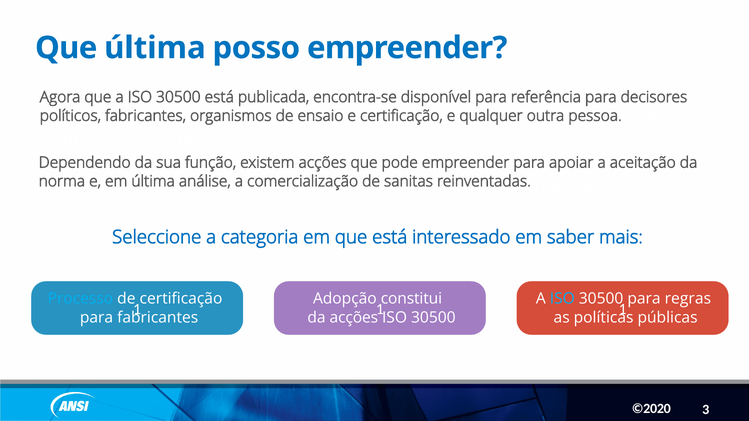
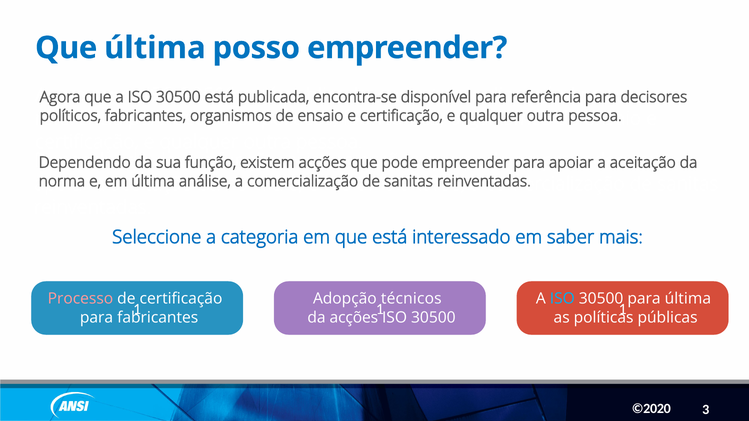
Processo colour: light blue -> pink
constitui: constitui -> técnicos
para regras: regras -> última
